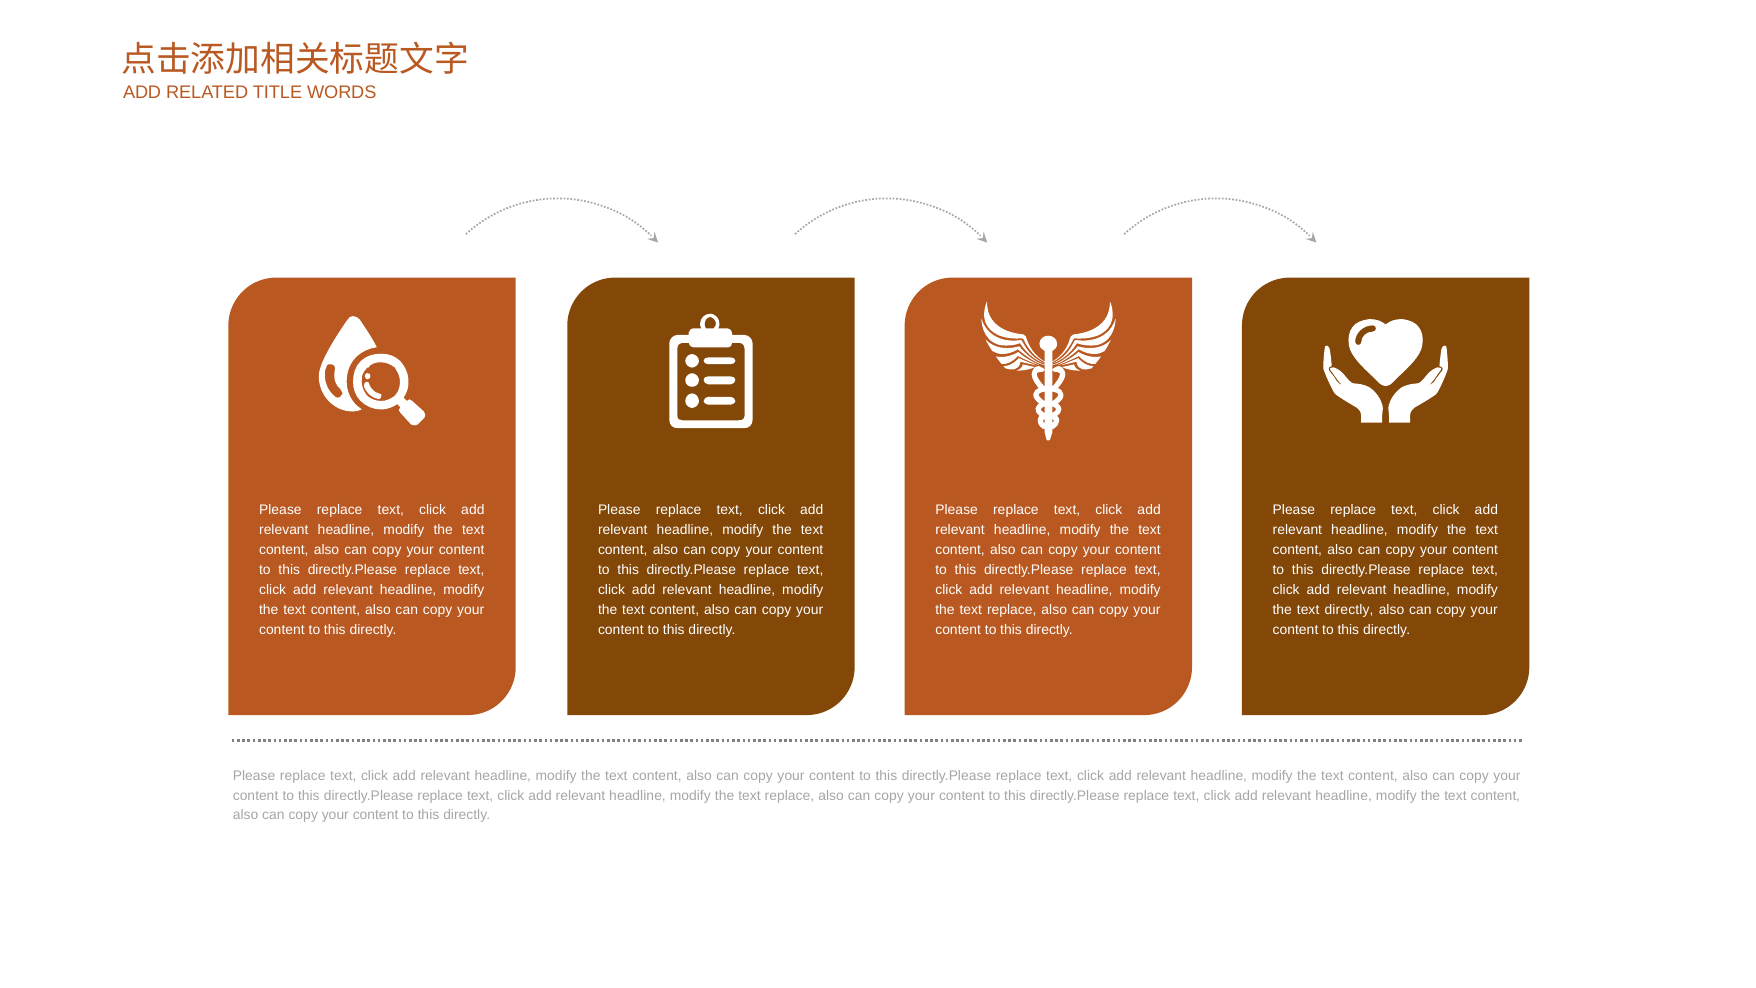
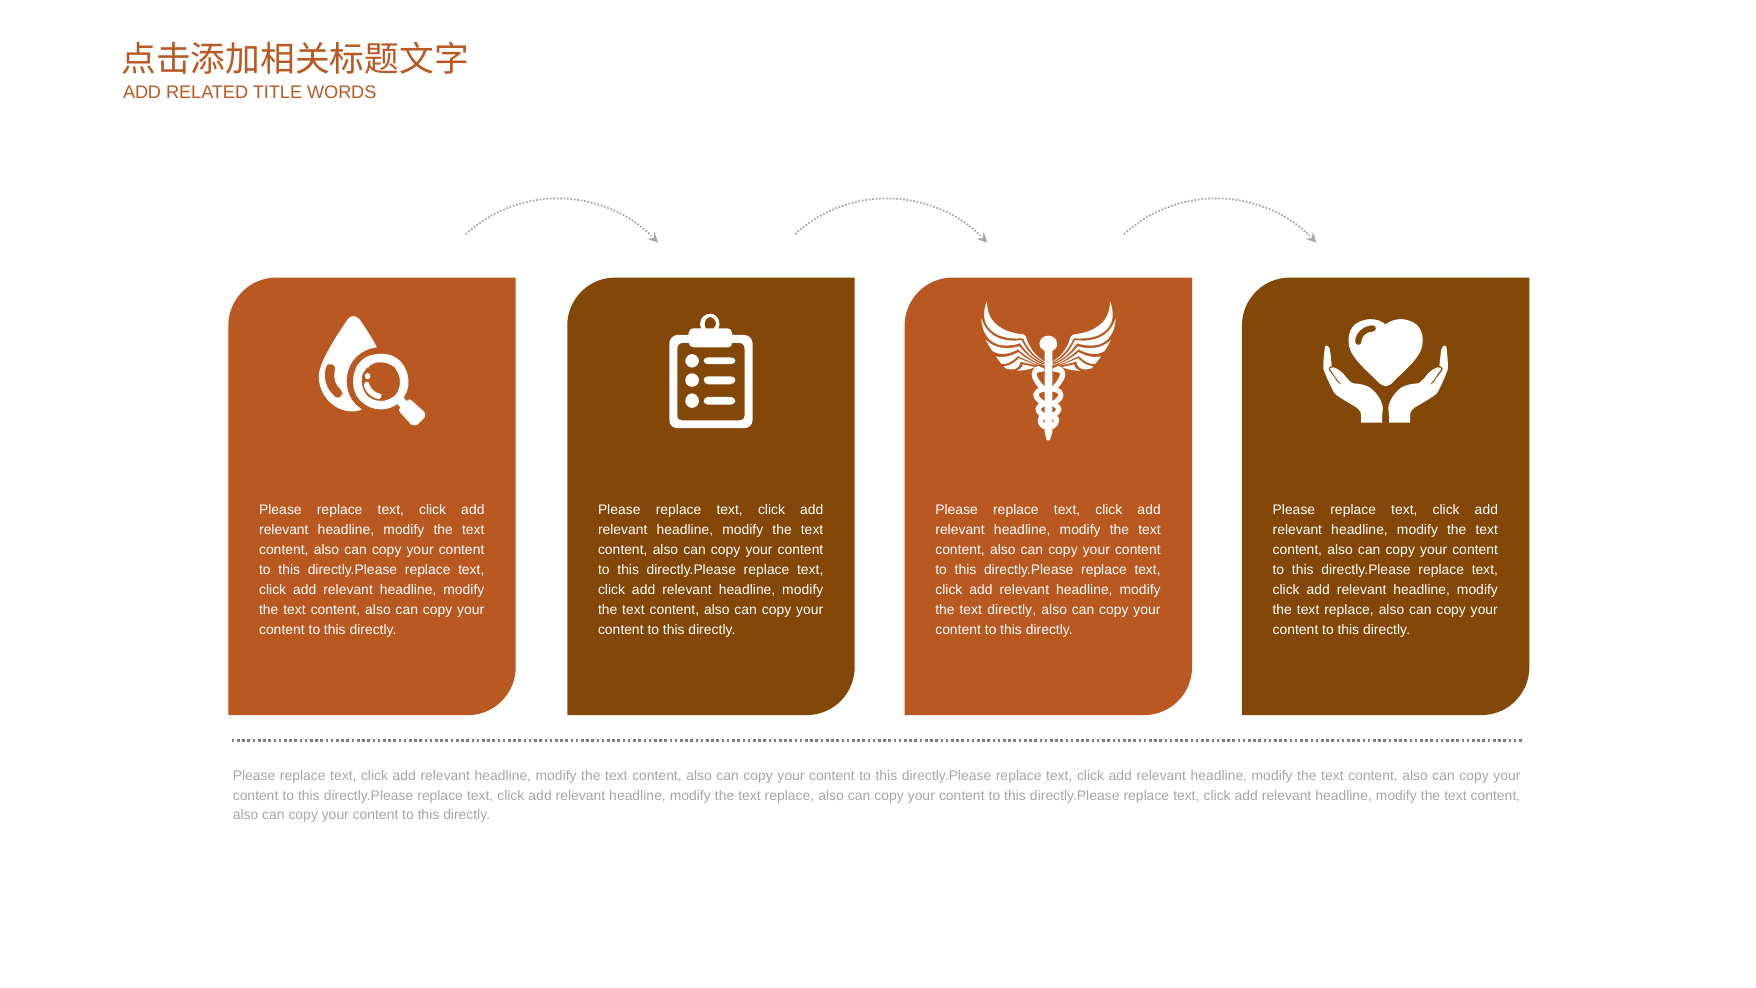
replace at (1012, 609): replace -> directly
directly at (1349, 609): directly -> replace
